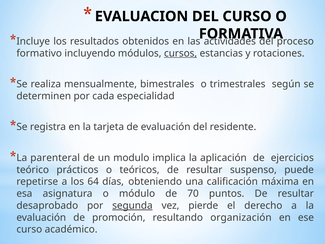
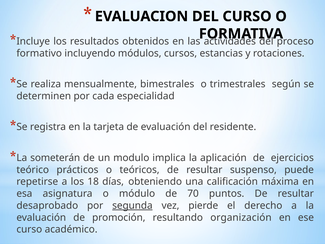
cursos underline: present -> none
parenteral: parenteral -> someterán
64: 64 -> 18
